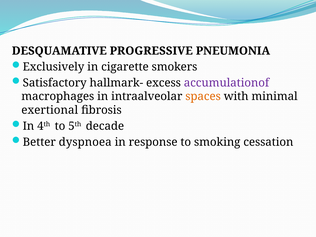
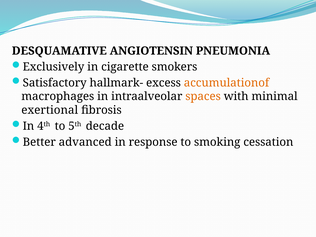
PROGRESSIVE: PROGRESSIVE -> ANGIOTENSIN
accumulationof colour: purple -> orange
dyspnoea: dyspnoea -> advanced
